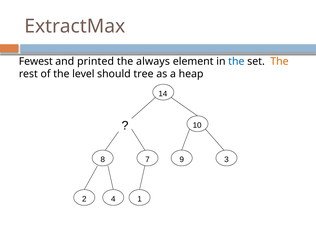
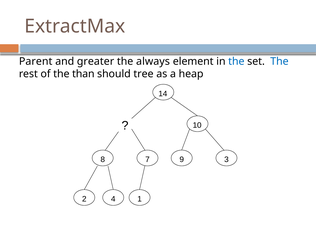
Fewest: Fewest -> Parent
printed: printed -> greater
The at (279, 61) colour: orange -> blue
level: level -> than
